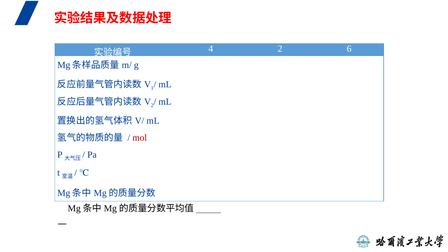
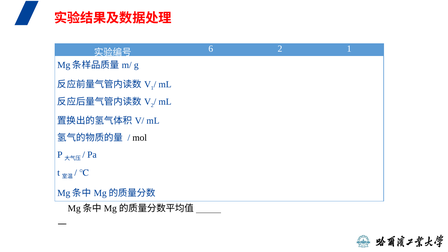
4: 4 -> 6
2 6: 6 -> 1
mol colour: red -> black
